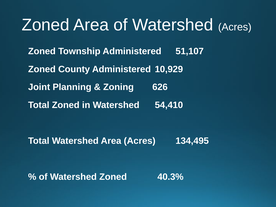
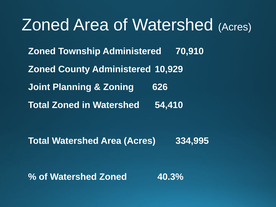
51,107: 51,107 -> 70,910
134,495: 134,495 -> 334,995
